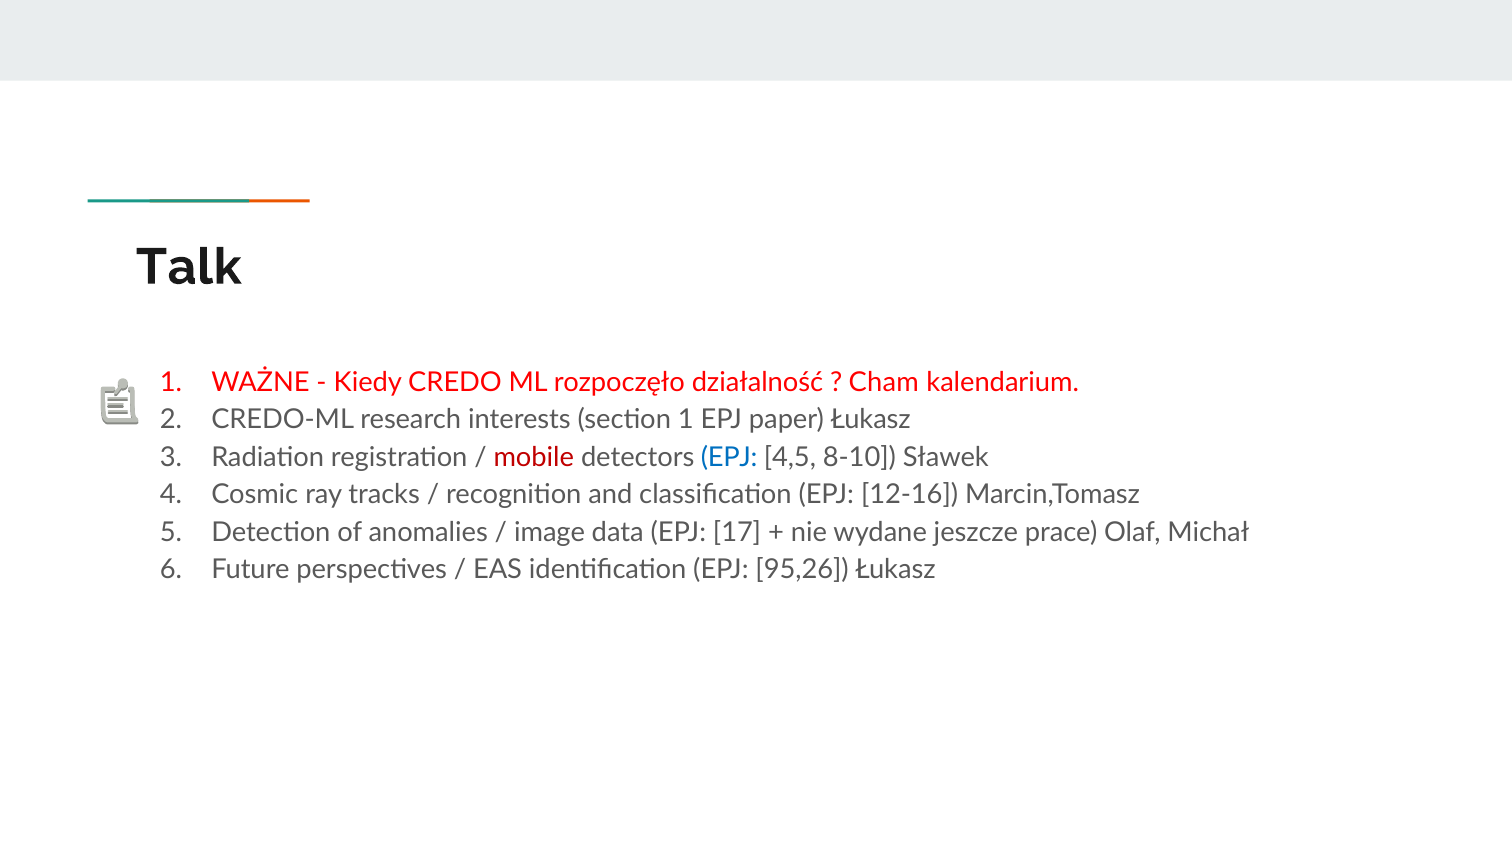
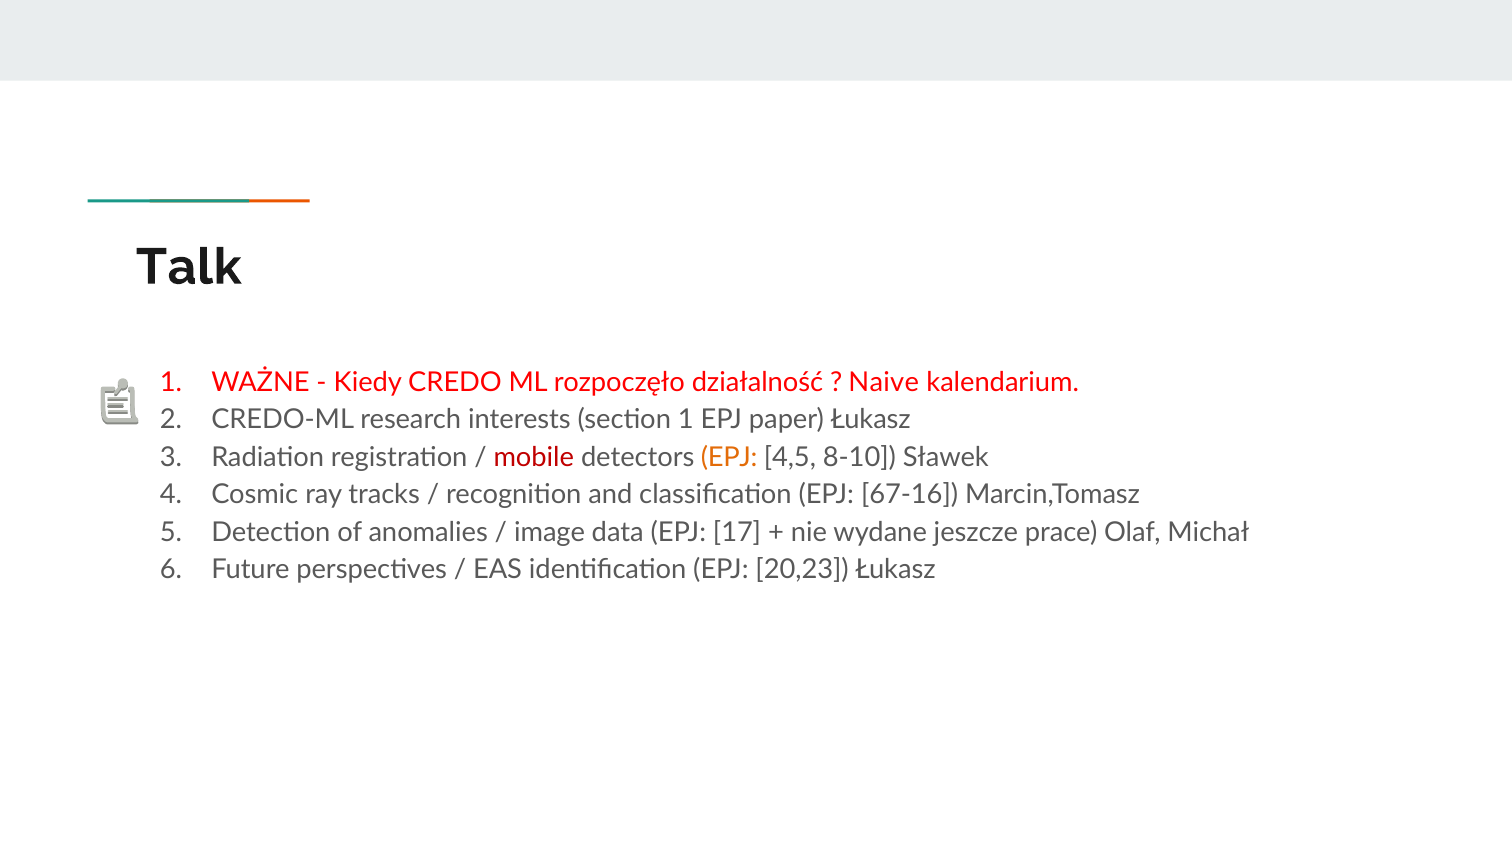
Cham: Cham -> Naive
EPJ at (729, 457) colour: blue -> orange
12-16: 12-16 -> 67-16
95,26: 95,26 -> 20,23
